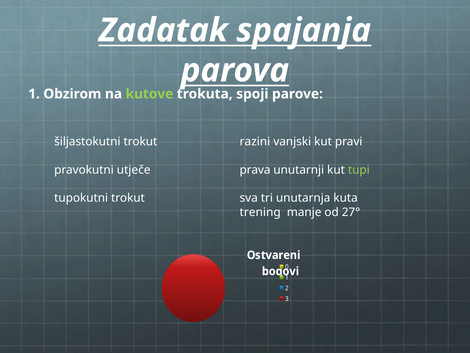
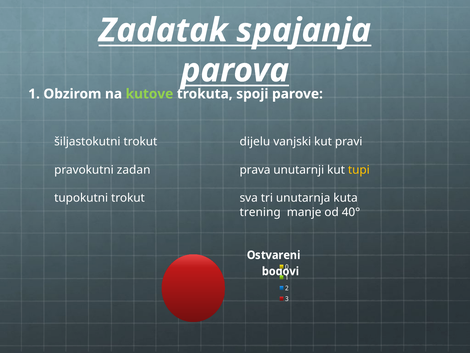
razini: razini -> dijelu
utječe: utječe -> zadan
tupi colour: light green -> yellow
27°: 27° -> 40°
